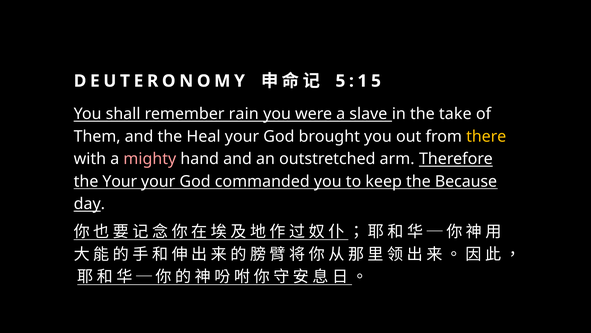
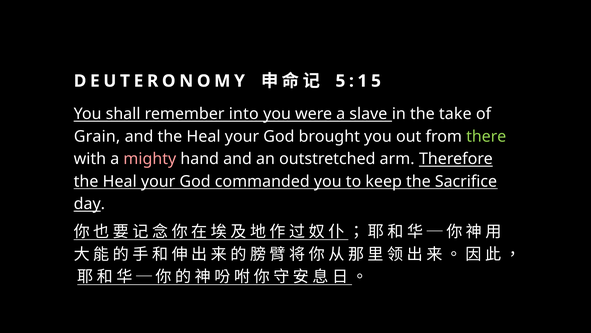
rain: rain -> into
Them: Them -> Grain
there colour: yellow -> light green
Your at (120, 181): Your -> Heal
Because: Because -> Sacrifice
